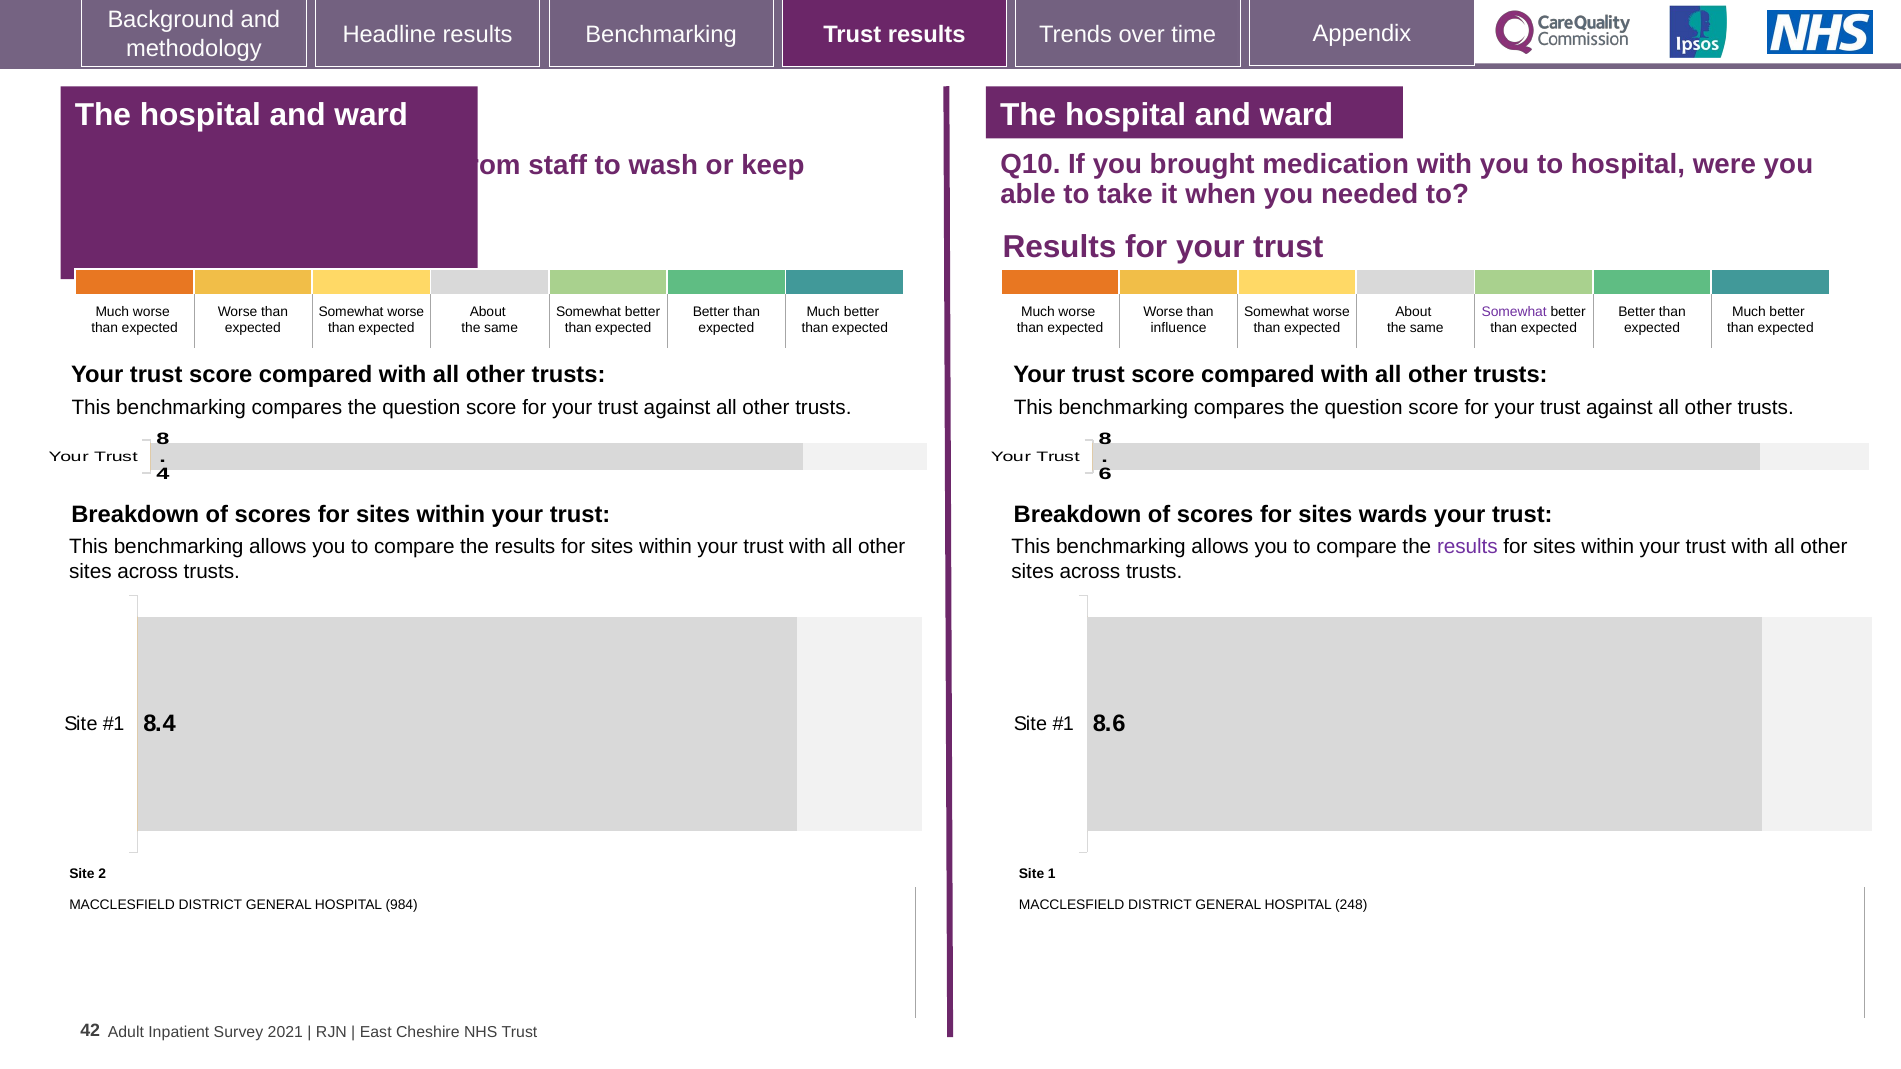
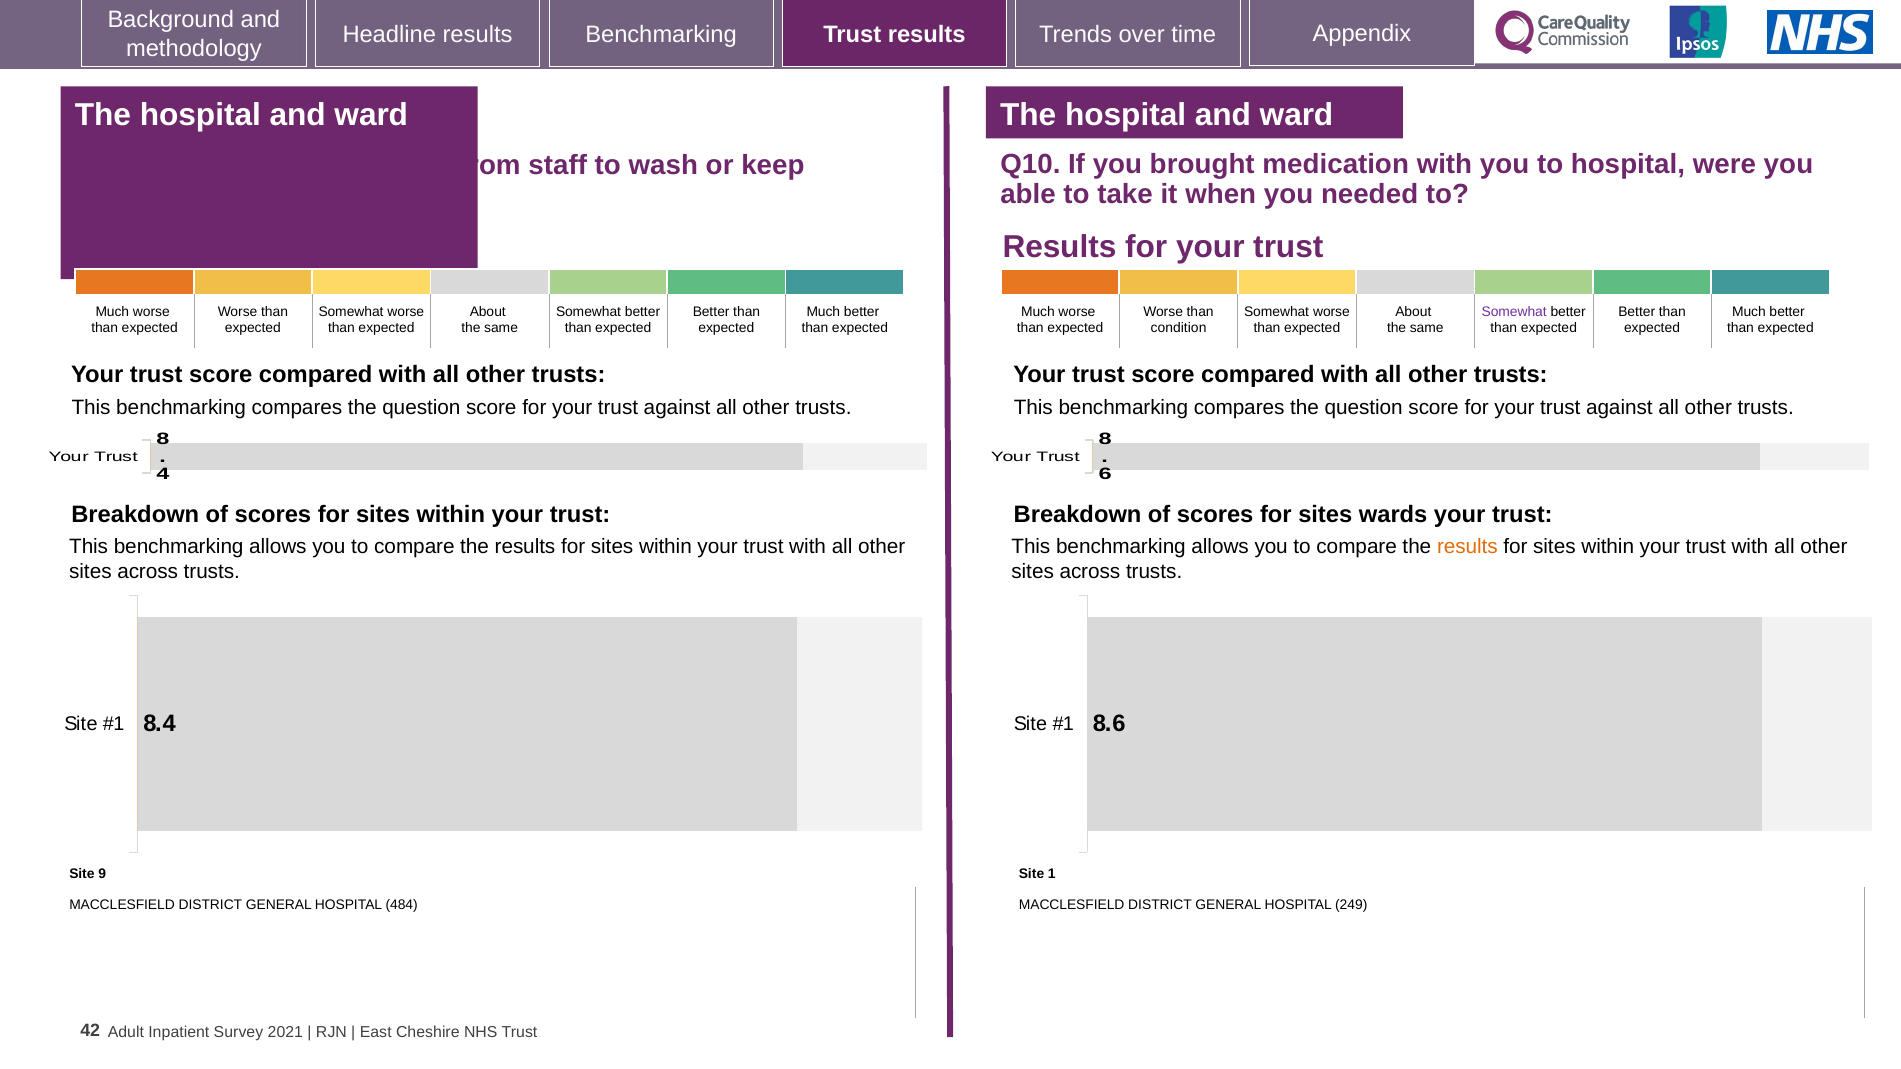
influence: influence -> condition
results at (1467, 547) colour: purple -> orange
2: 2 -> 9
984: 984 -> 484
248: 248 -> 249
